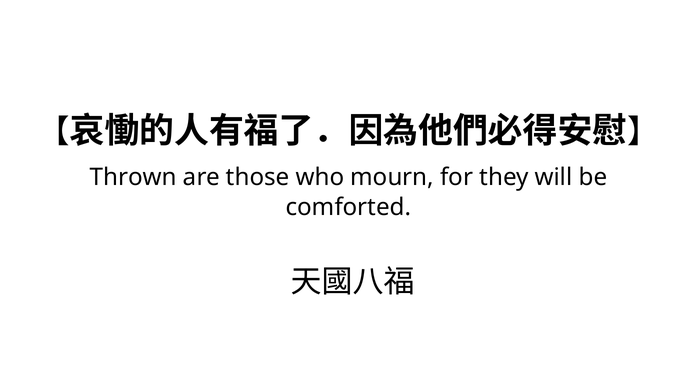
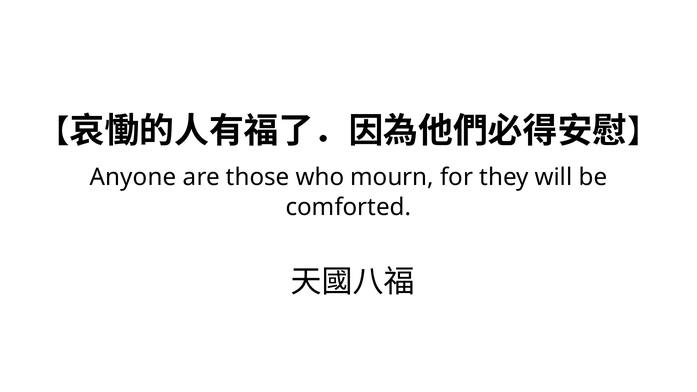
Thrown: Thrown -> Anyone
